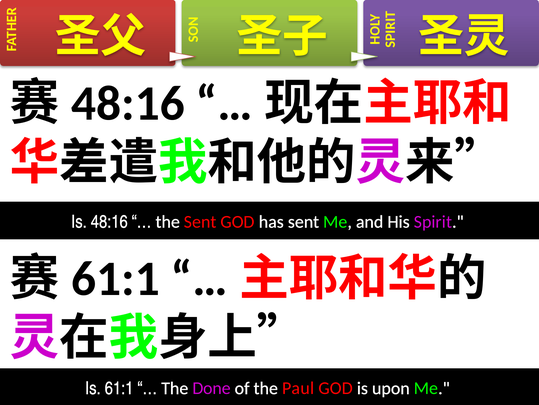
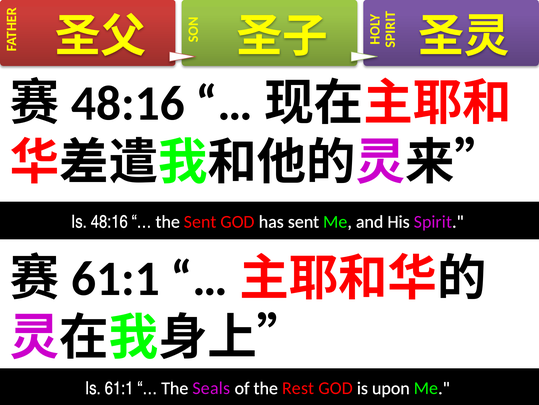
Done: Done -> Seals
Paul: Paul -> Rest
